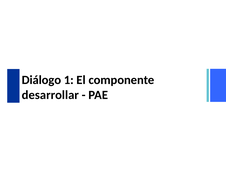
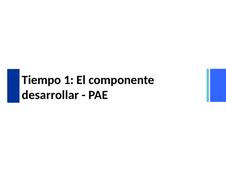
Diálogo: Diálogo -> Tiempo
